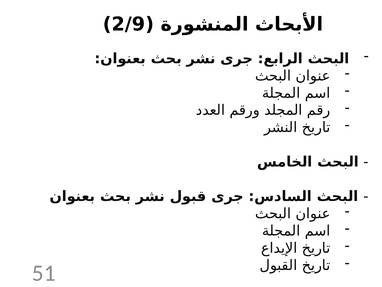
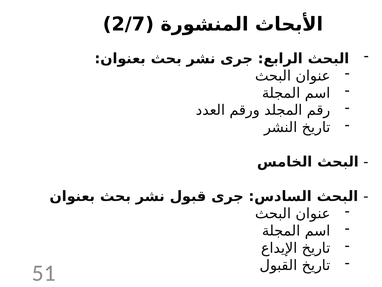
2/9: 2/9 -> 2/7
